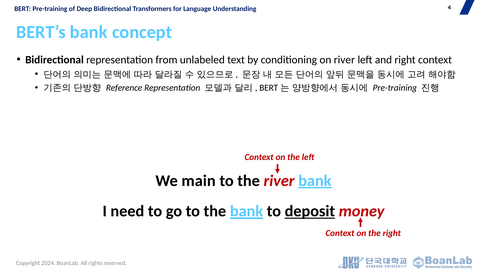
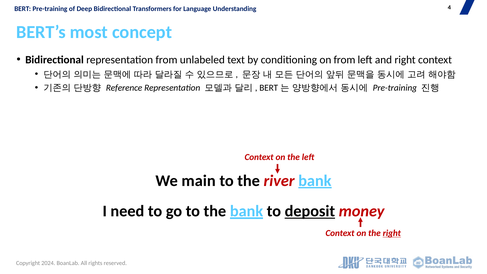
BERT’s bank: bank -> most
on river: river -> from
right at (392, 233) underline: none -> present
